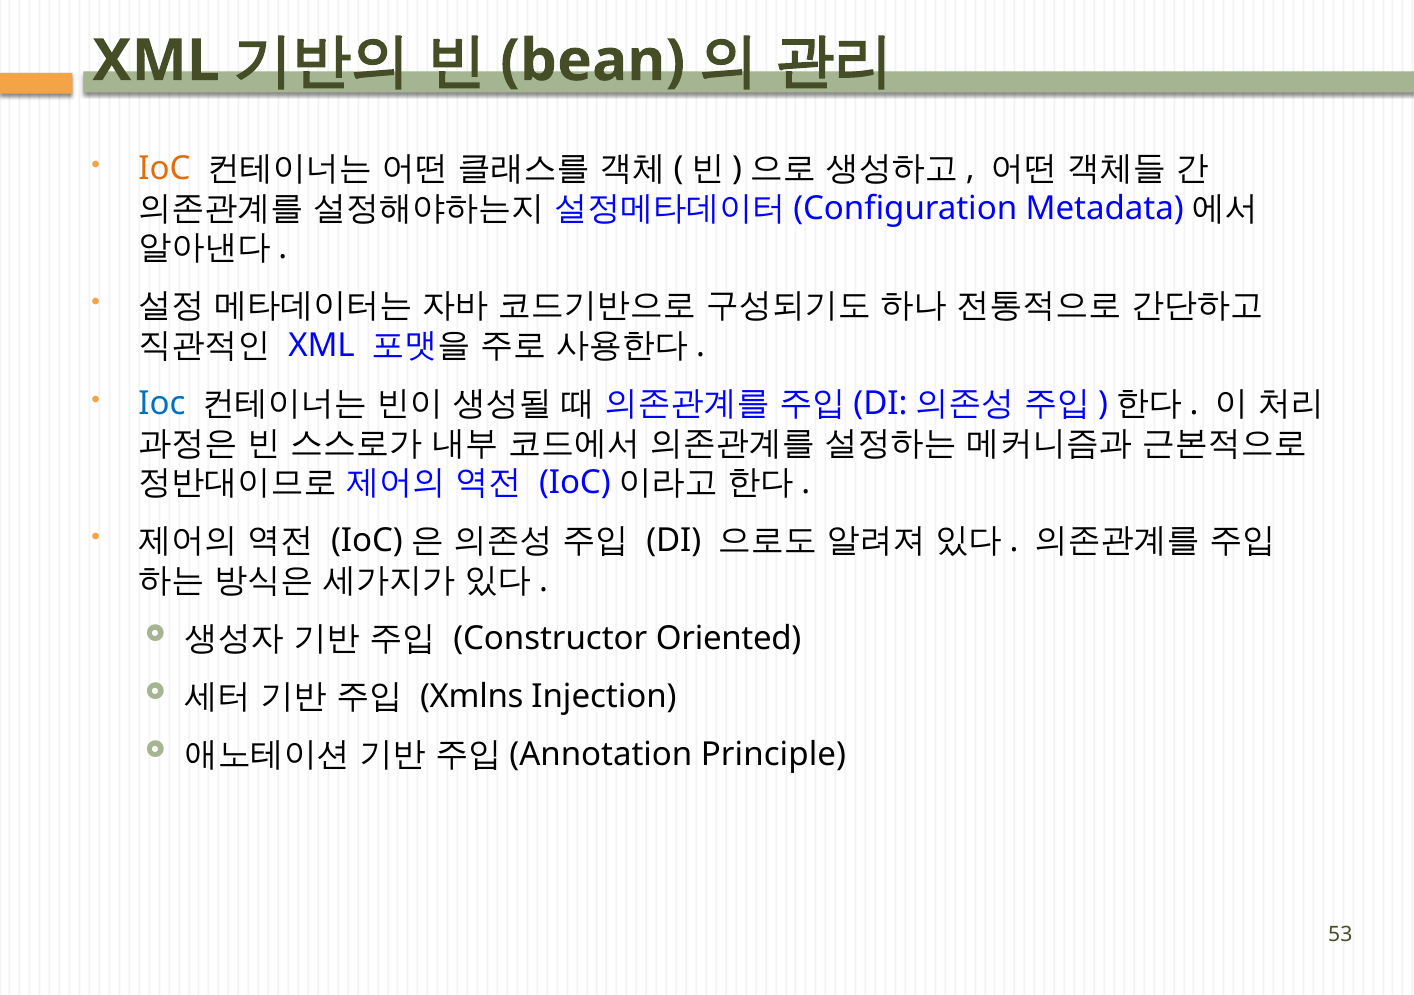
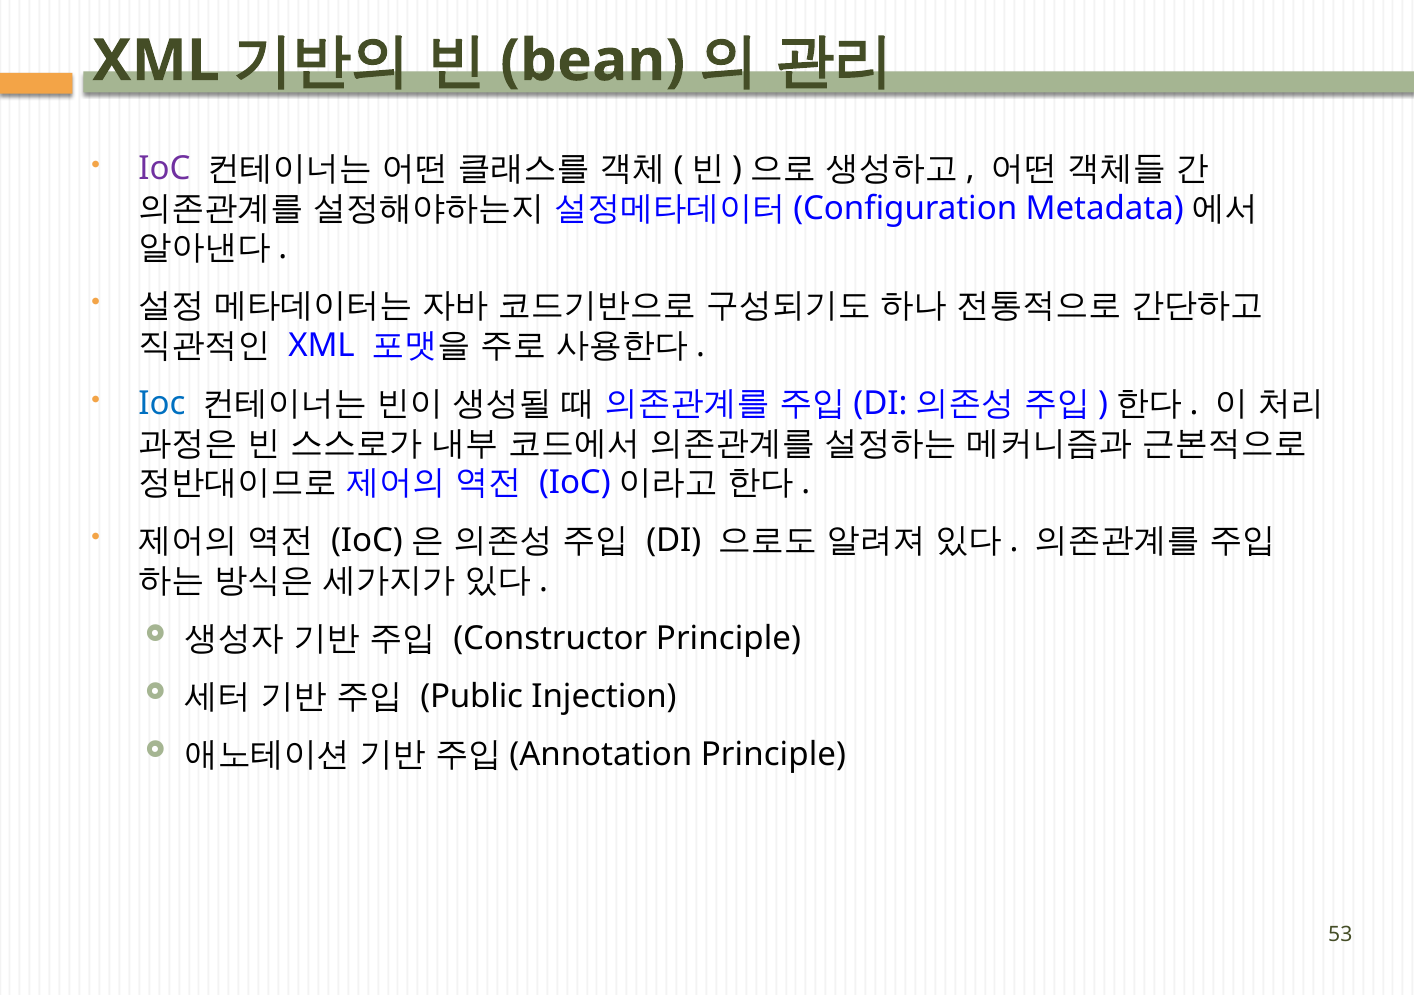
IoC at (165, 169) colour: orange -> purple
Constructor Oriented: Oriented -> Principle
Xmlns: Xmlns -> Public
